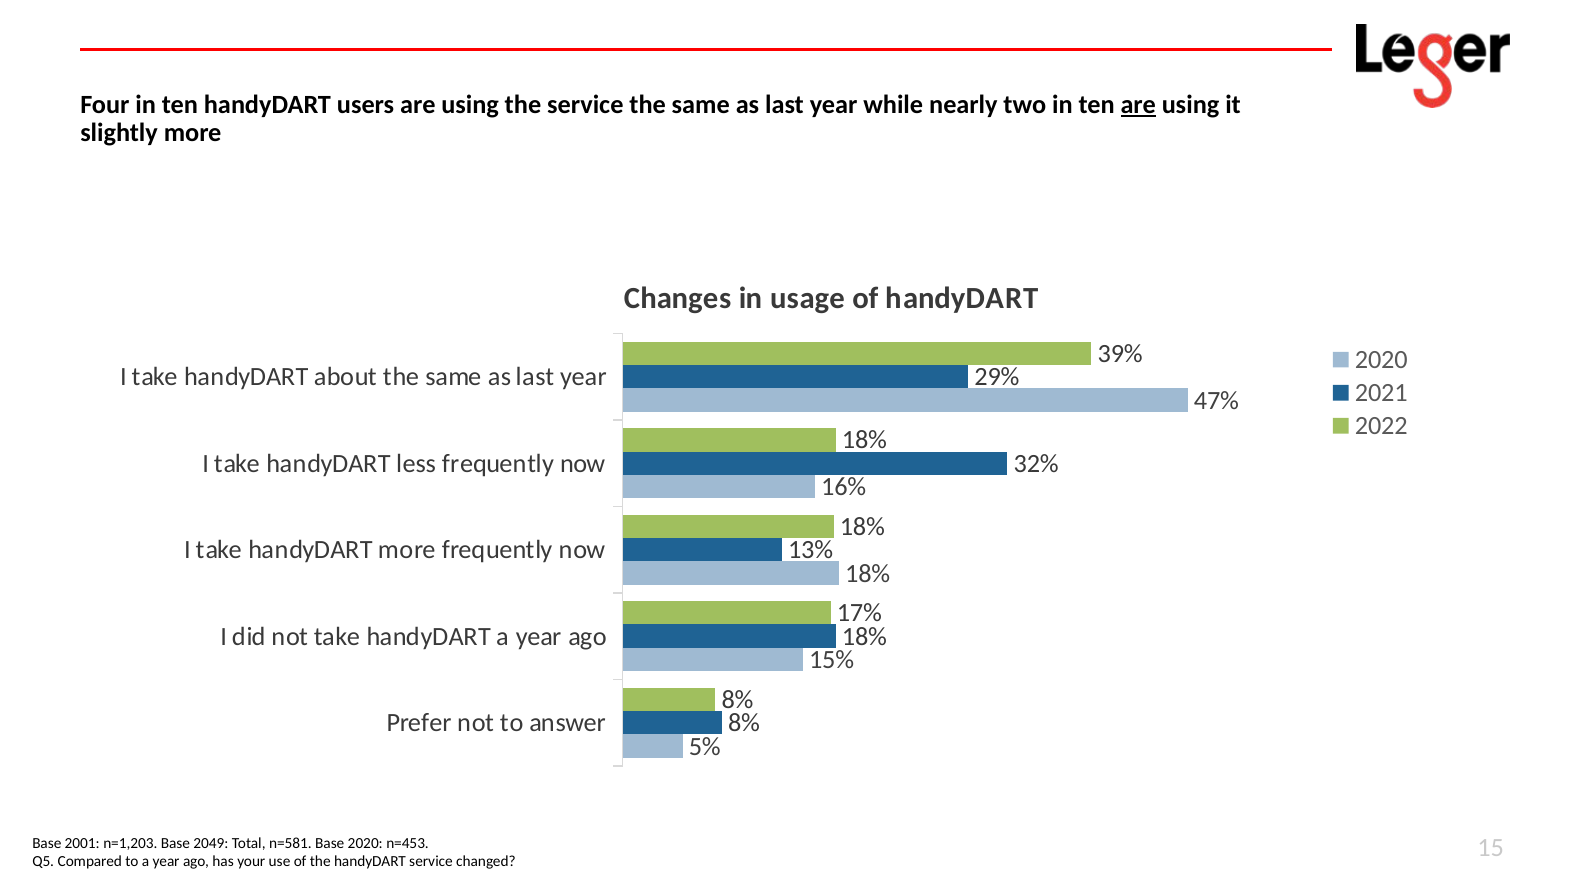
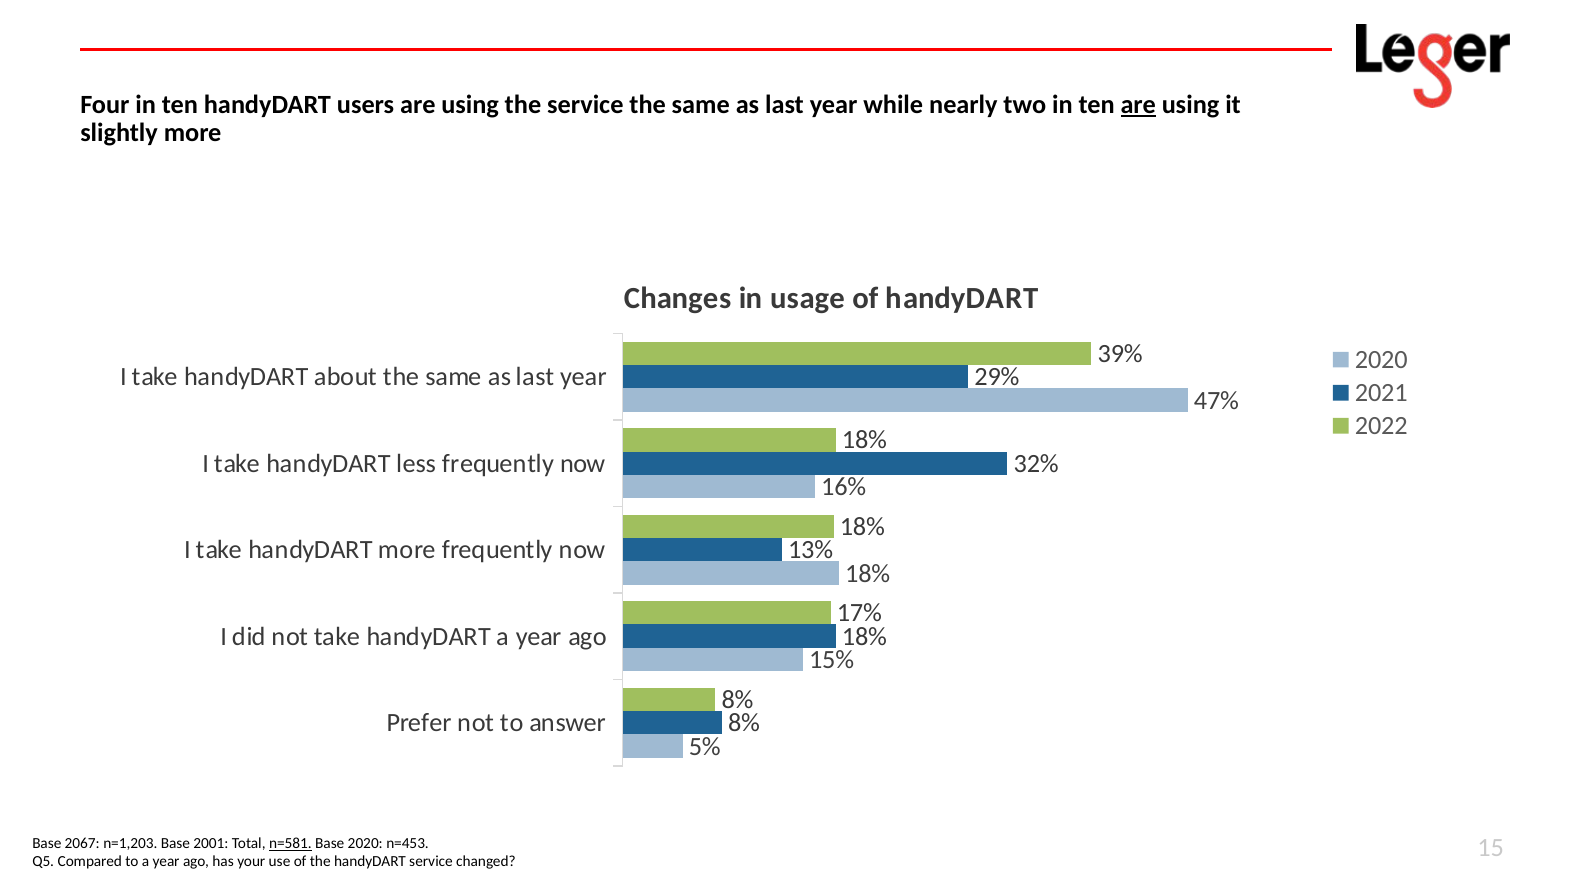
2001: 2001 -> 2067
2049: 2049 -> 2001
n=581 underline: none -> present
